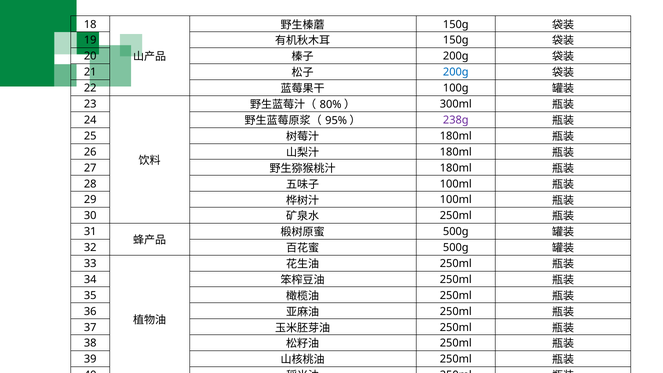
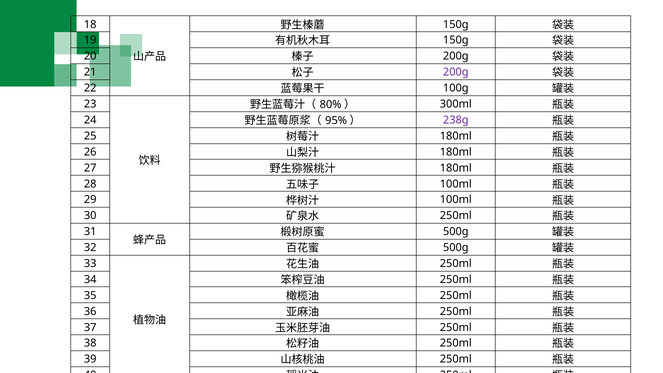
200g at (456, 72) colour: blue -> purple
